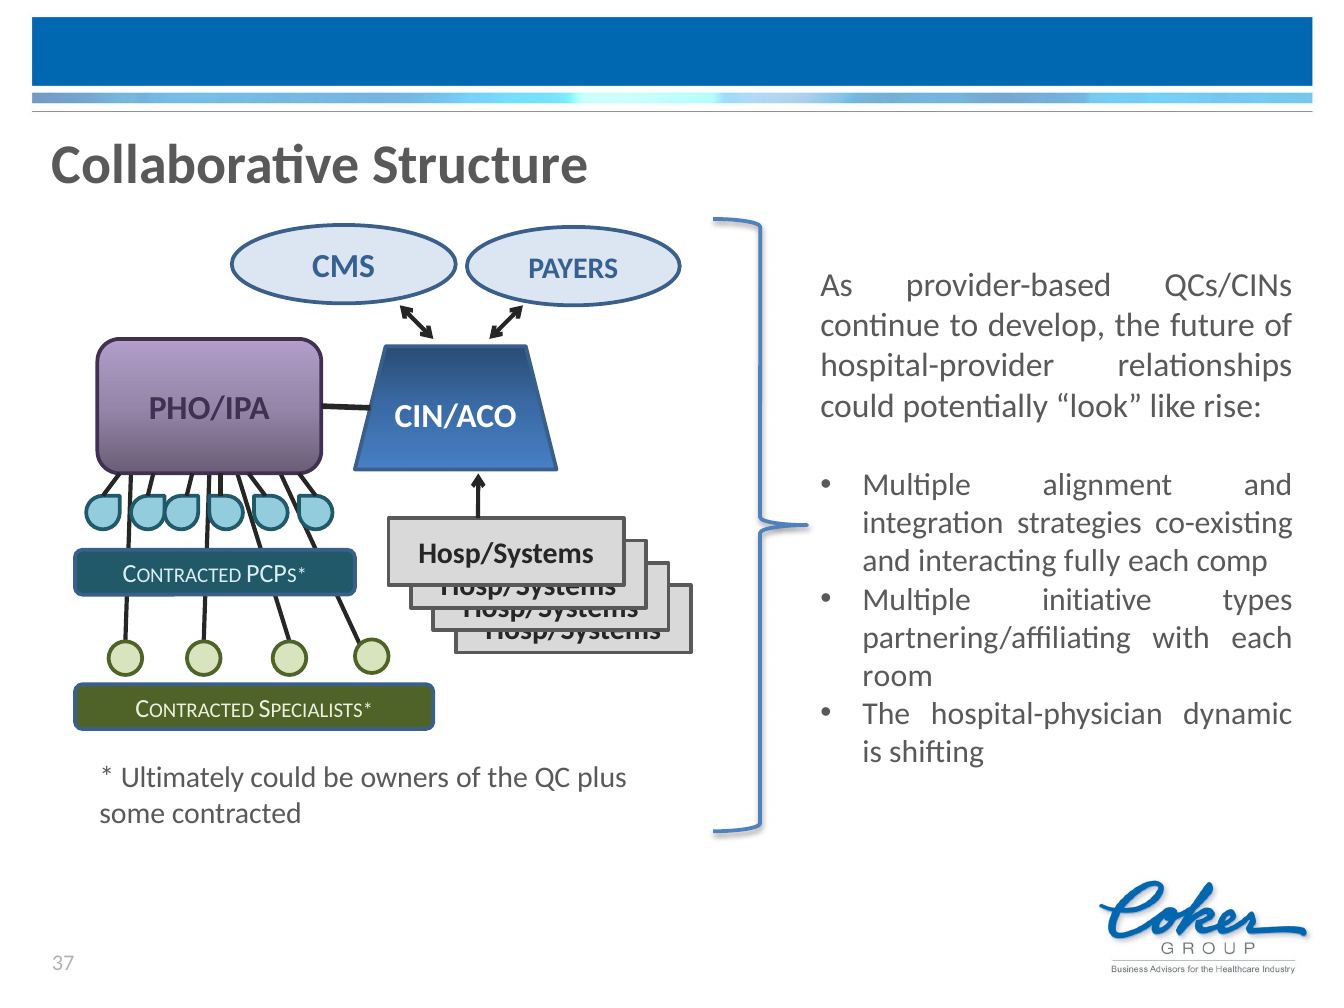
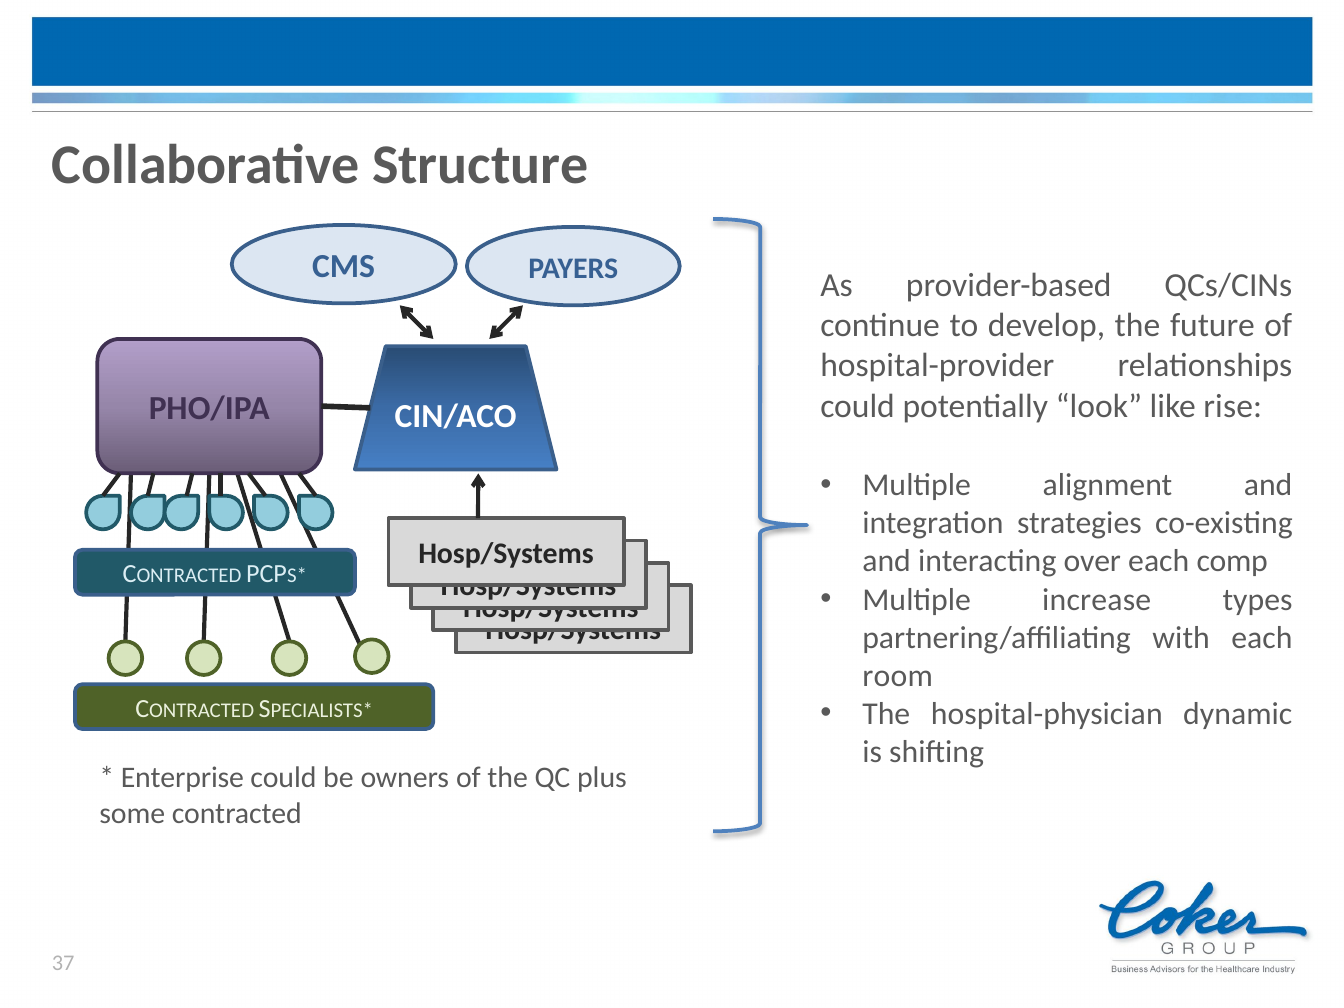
fully: fully -> over
initiative: initiative -> increase
Ultimately: Ultimately -> Enterprise
